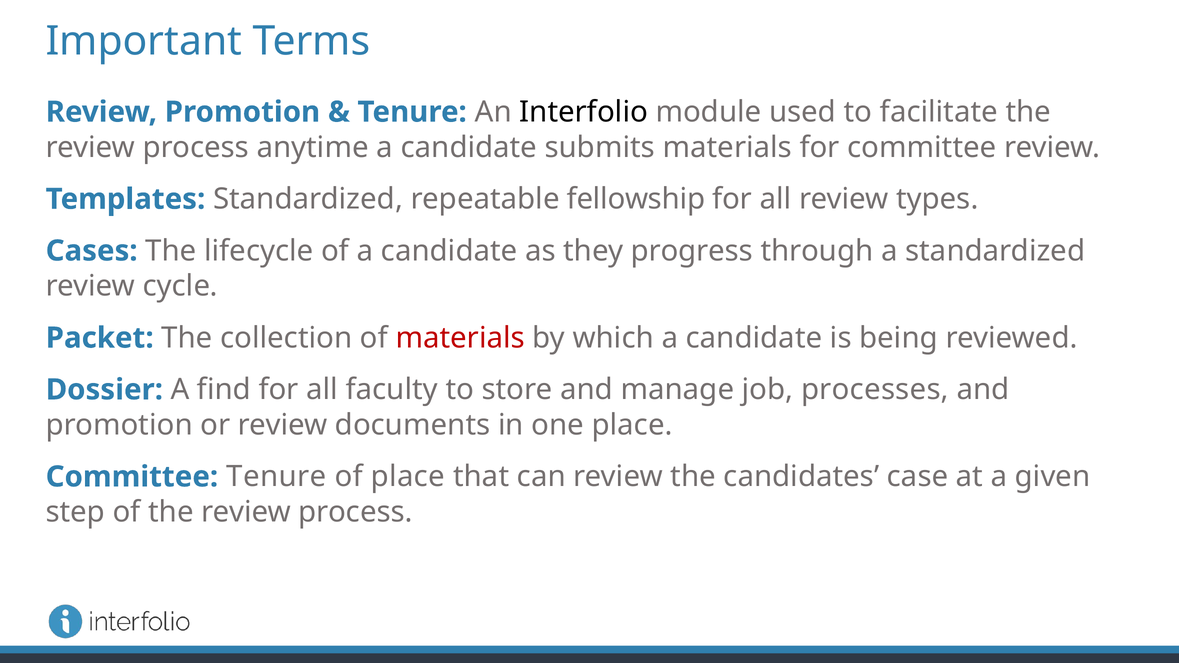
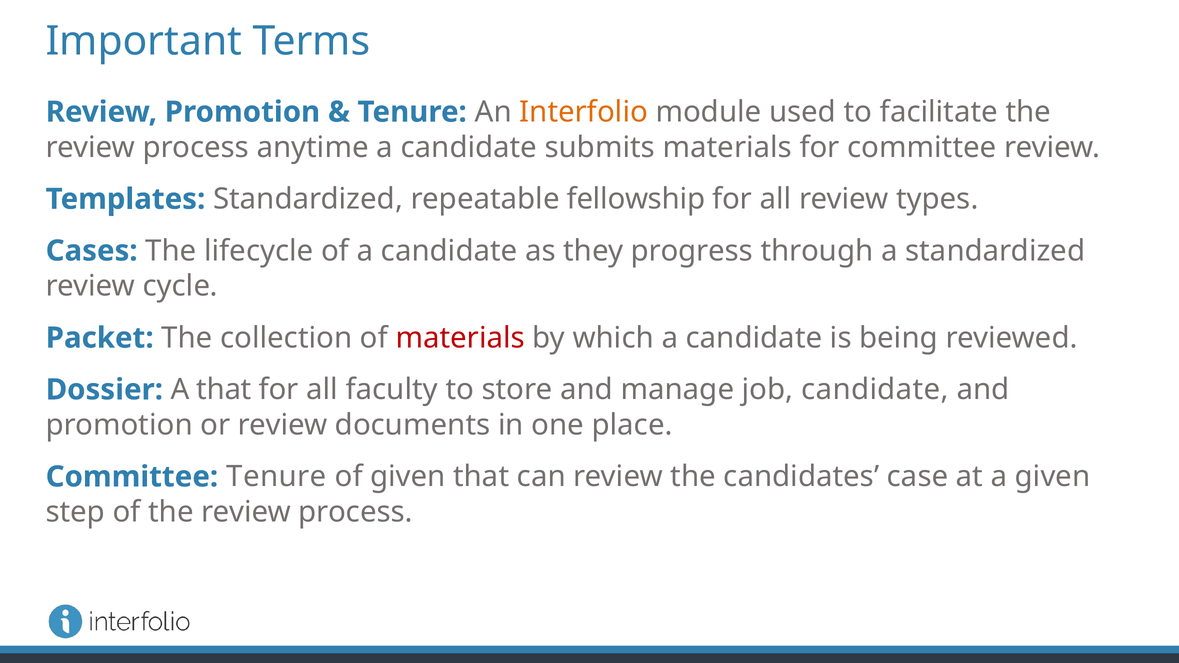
Interfolio colour: black -> orange
A find: find -> that
job processes: processes -> candidate
of place: place -> given
